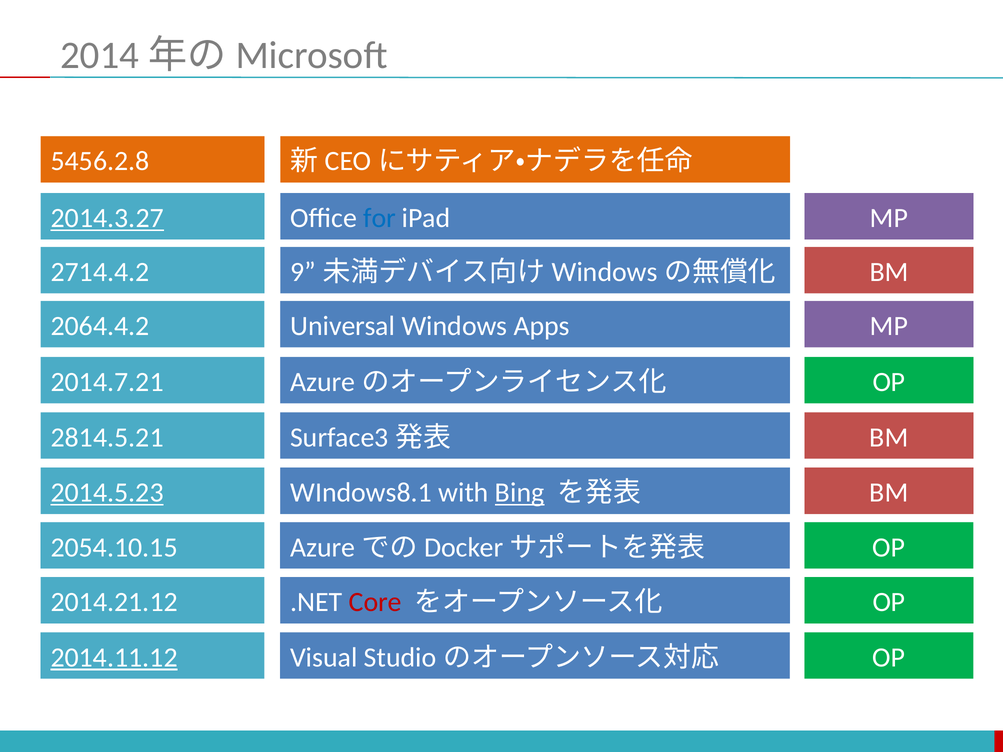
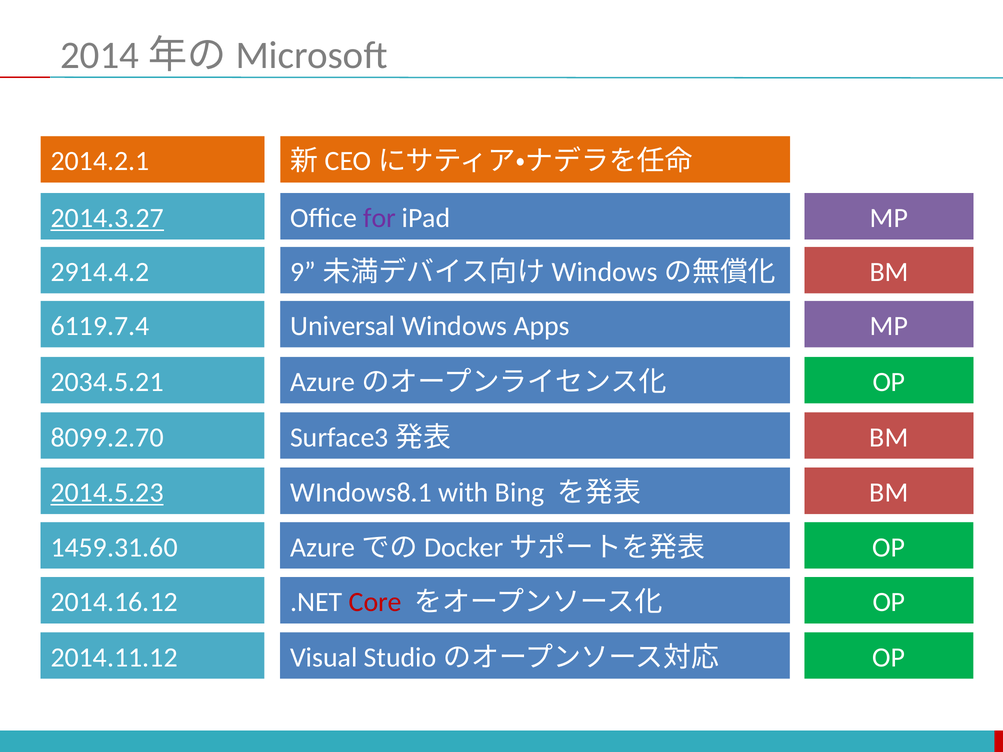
5456.2.8: 5456.2.8 -> 2014.2.1
for colour: blue -> purple
2714.4.2: 2714.4.2 -> 2914.4.2
2064.4.2: 2064.4.2 -> 6119.7.4
2014.7.21: 2014.7.21 -> 2034.5.21
2814.5.21: 2814.5.21 -> 8099.2.70
Bing underline: present -> none
2054.10.15: 2054.10.15 -> 1459.31.60
2014.21.12: 2014.21.12 -> 2014.16.12
2014.11.12 underline: present -> none
